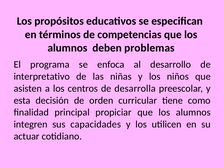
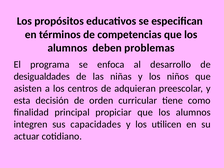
interpretativo: interpretativo -> desigualdades
desarrolla: desarrolla -> adquieran
